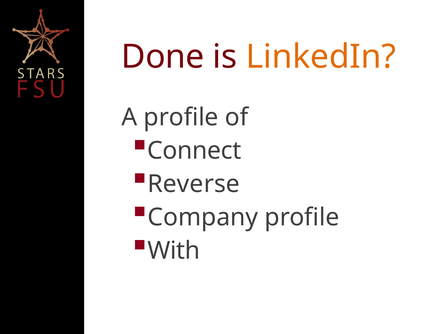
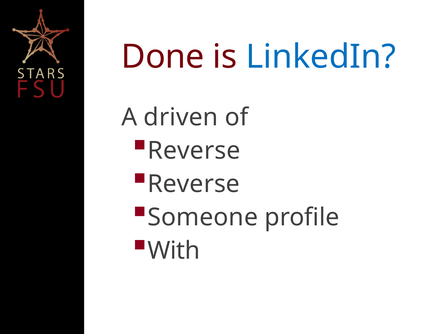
LinkedIn colour: orange -> blue
A profile: profile -> driven
Connect at (194, 150): Connect -> Reverse
Company: Company -> Someone
